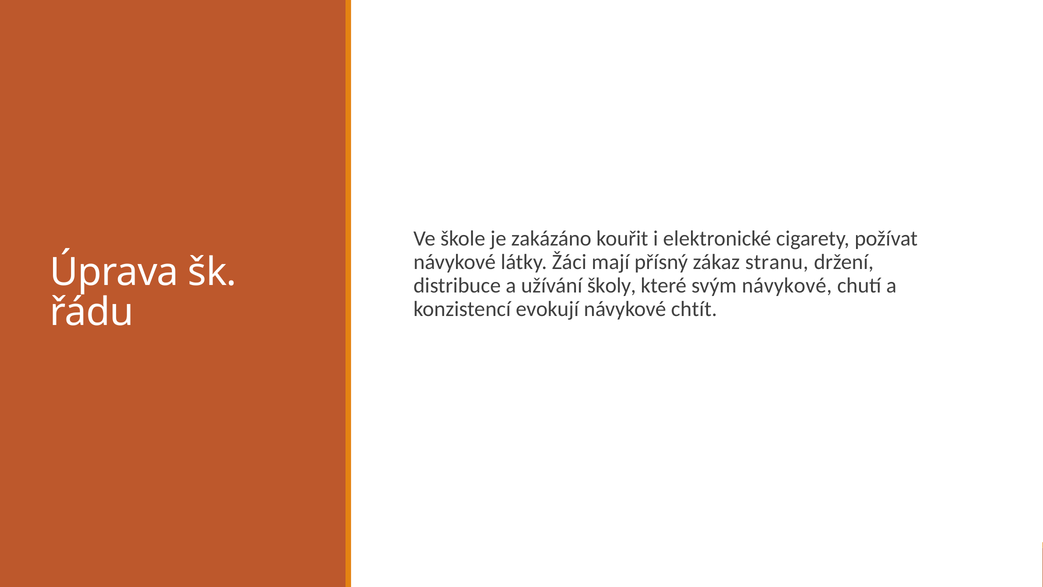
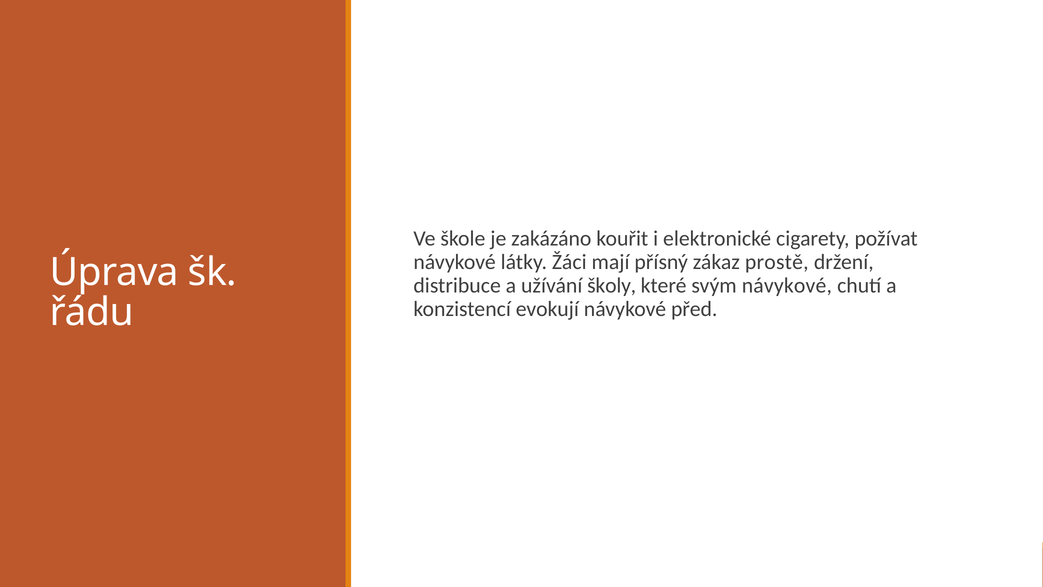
stranu: stranu -> prostě
chtít: chtít -> před
